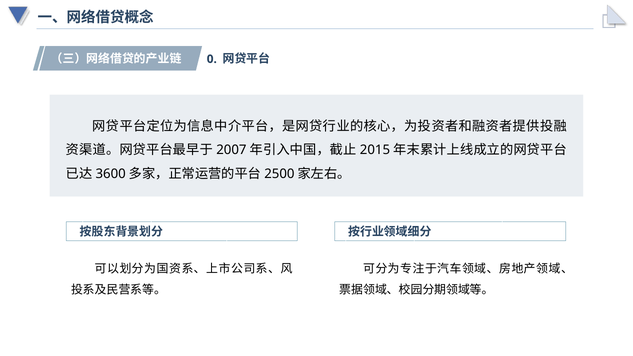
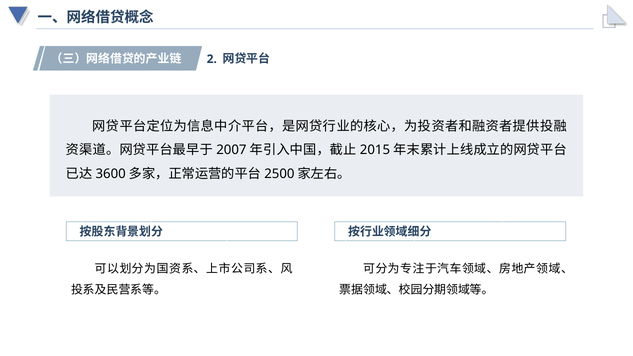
0: 0 -> 2
